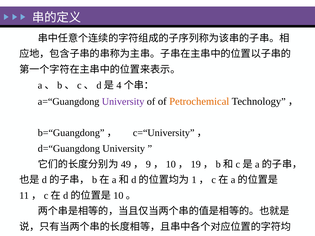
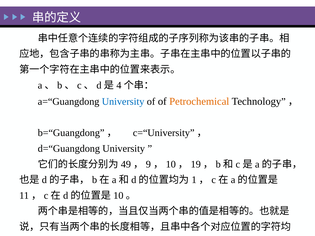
University at (123, 102) colour: purple -> blue
